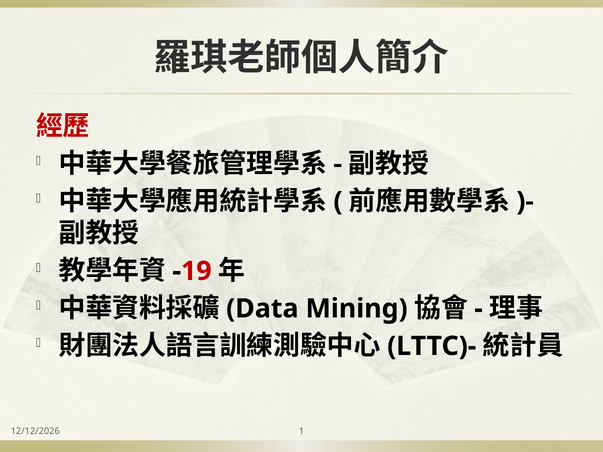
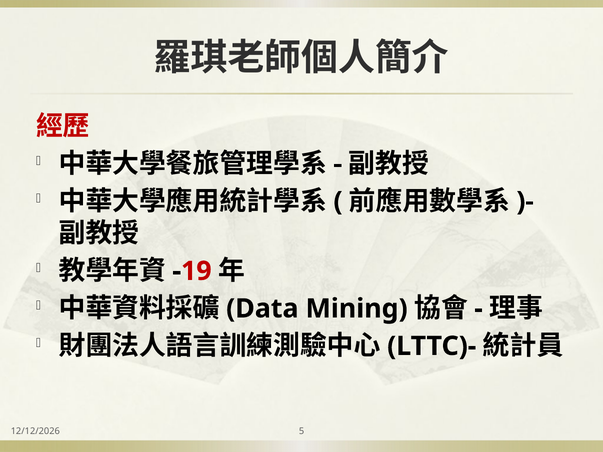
1: 1 -> 5
